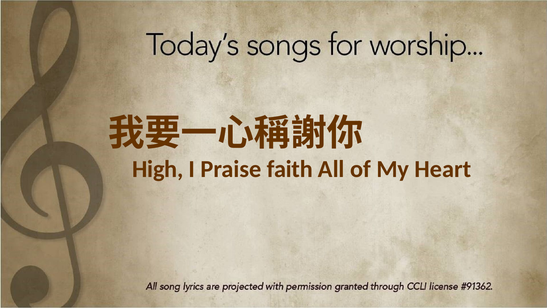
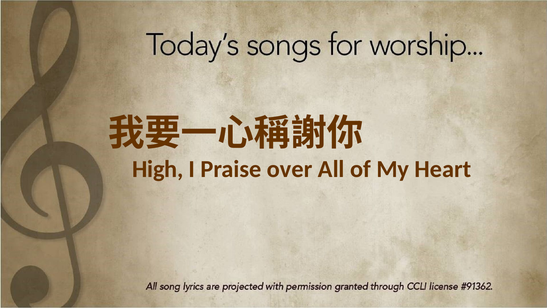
faith: faith -> over
